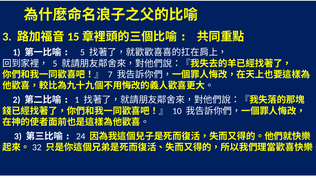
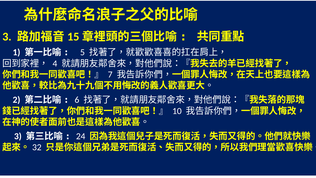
5 at (55, 63): 5 -> 4
1 at (77, 100): 1 -> 6
